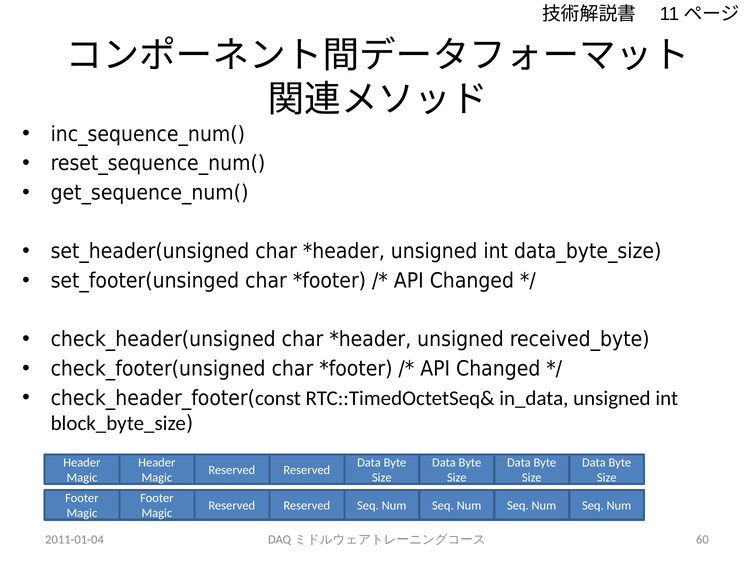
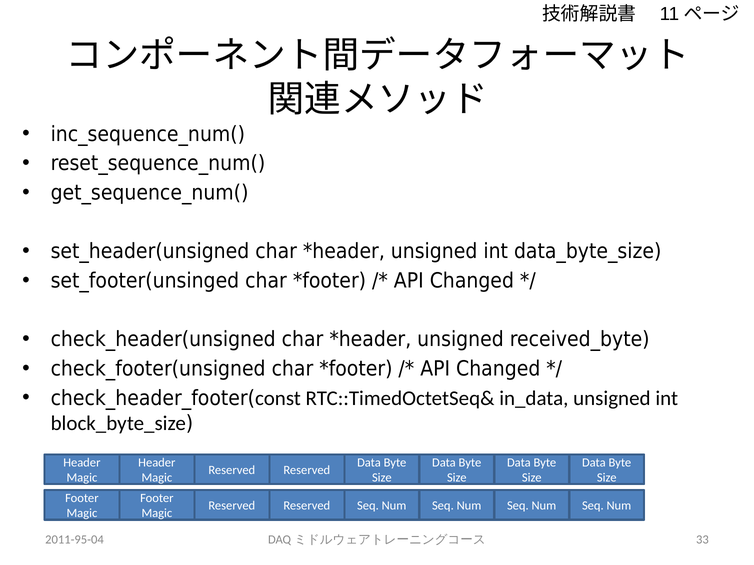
2011-01-04: 2011-01-04 -> 2011-95-04
60: 60 -> 33
